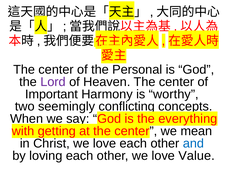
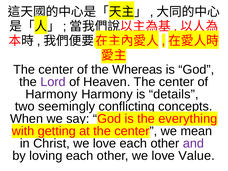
Personal: Personal -> Whereas
Important at (52, 94): Important -> Harmony
worthy: worthy -> details
and colour: blue -> purple
